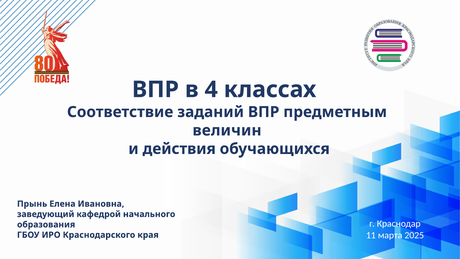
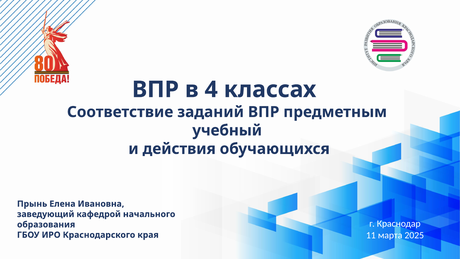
величин: величин -> учебный
